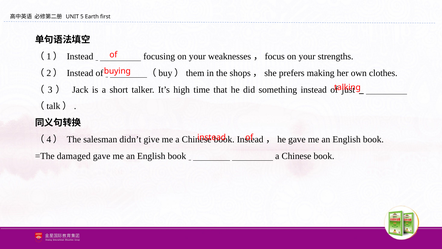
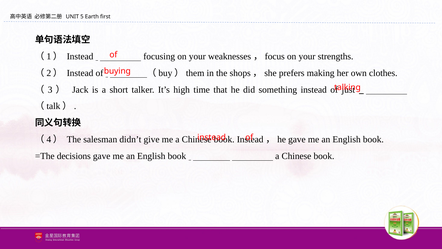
damaged: damaged -> decisions
